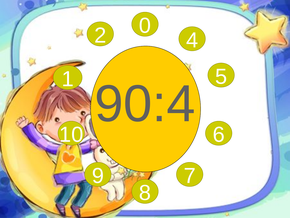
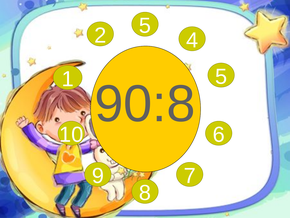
2 0: 0 -> 5
90:4: 90:4 -> 90:8
